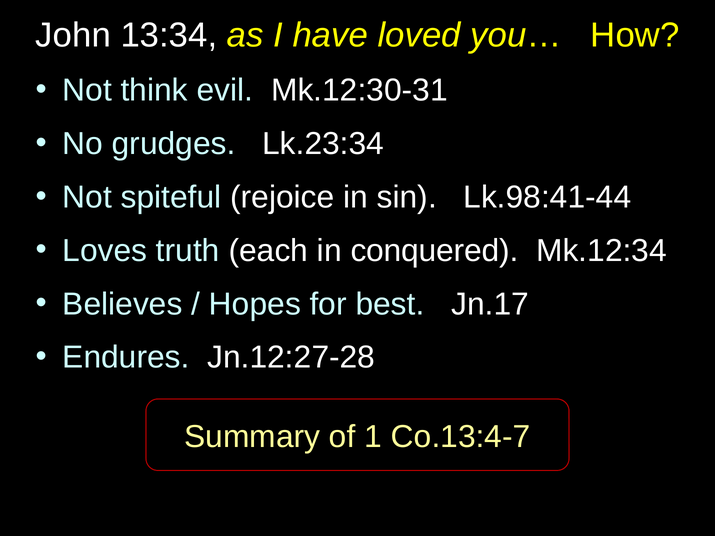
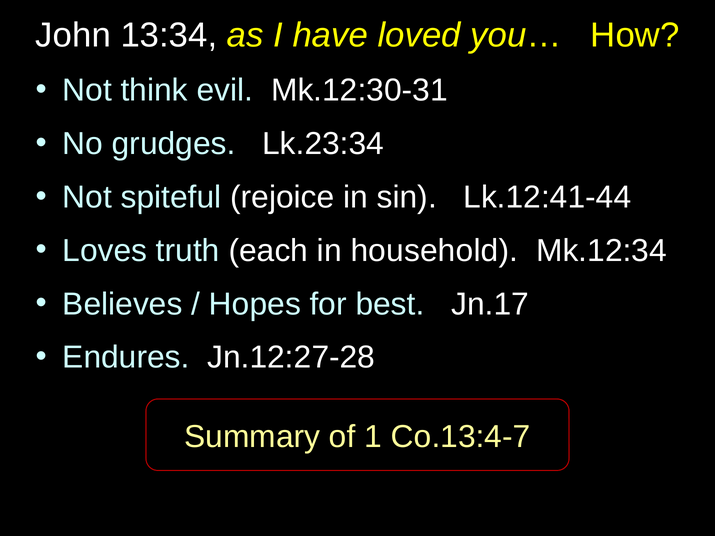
Lk.98:41-44: Lk.98:41-44 -> Lk.12:41-44
conquered: conquered -> household
